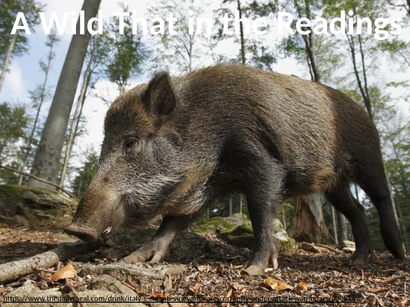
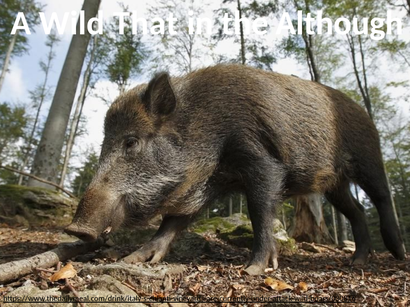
Readings: Readings -> Although
